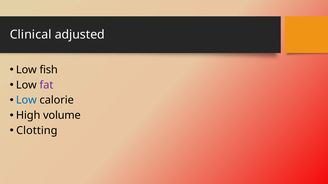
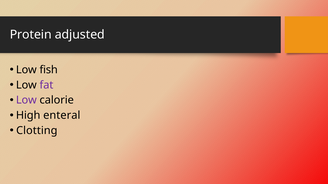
Clinical: Clinical -> Protein
Low at (26, 100) colour: blue -> purple
volume: volume -> enteral
